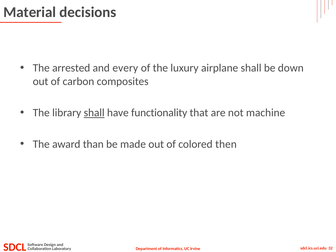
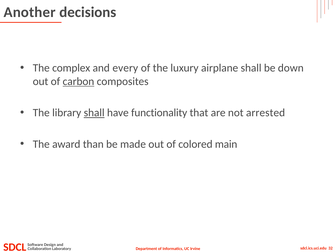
Material: Material -> Another
arrested: arrested -> complex
carbon underline: none -> present
machine: machine -> arrested
then: then -> main
